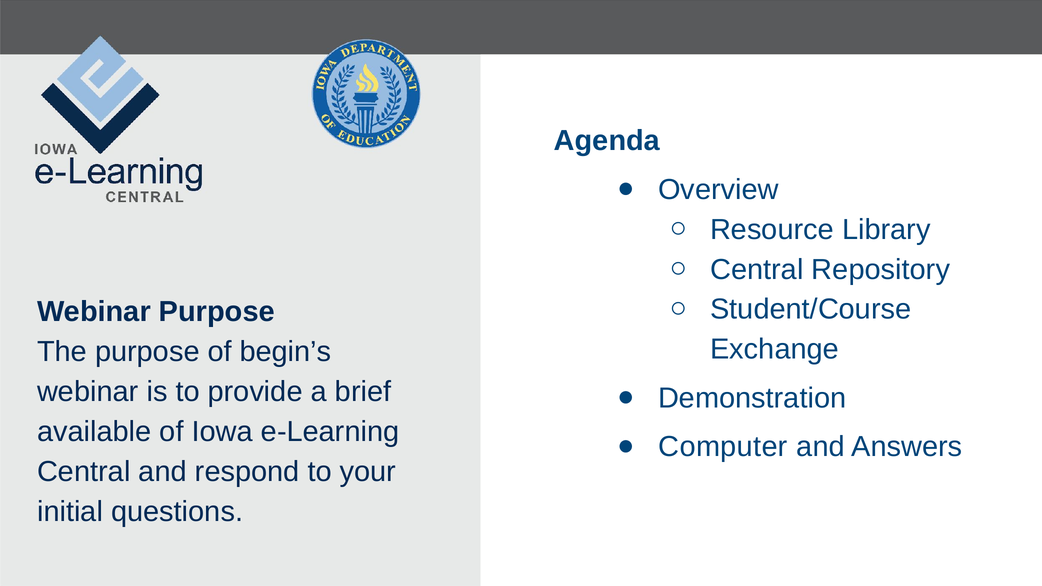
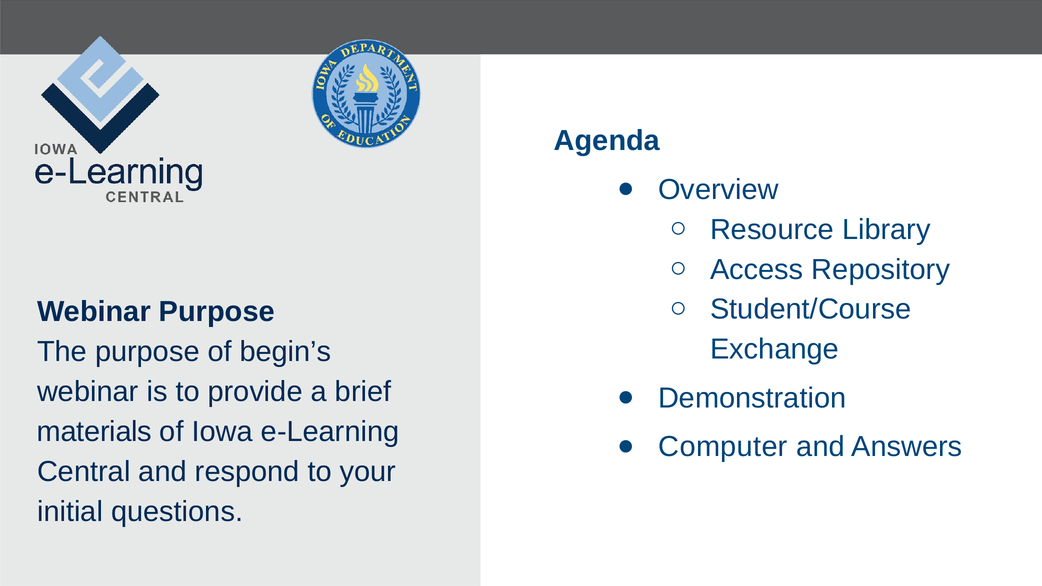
Central at (757, 270): Central -> Access
available: available -> materials
